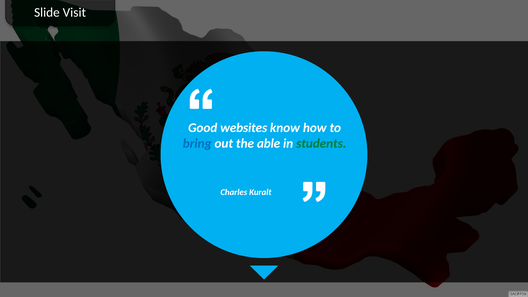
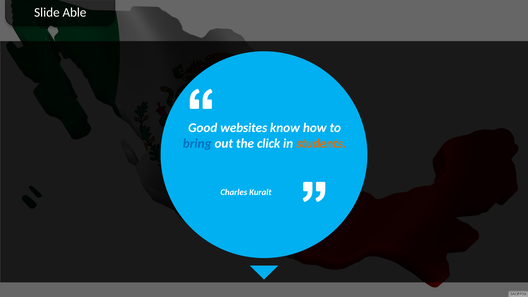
Visit: Visit -> Able
able: able -> click
students colour: green -> orange
